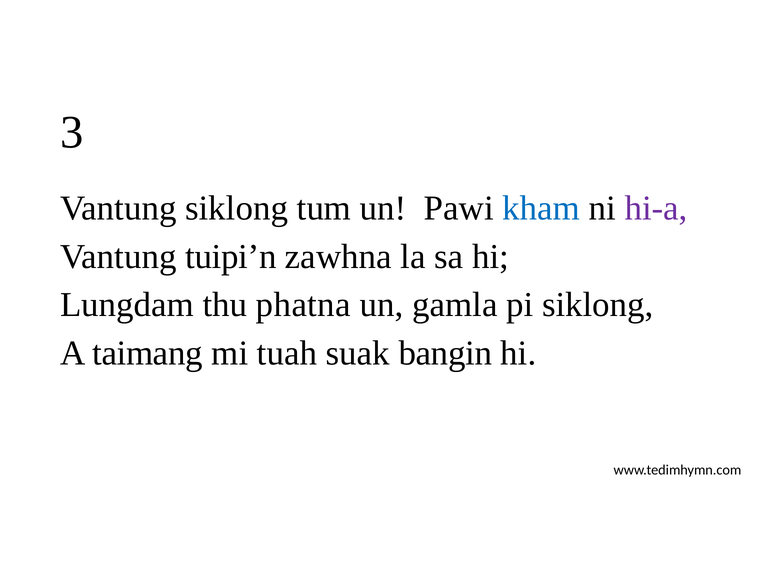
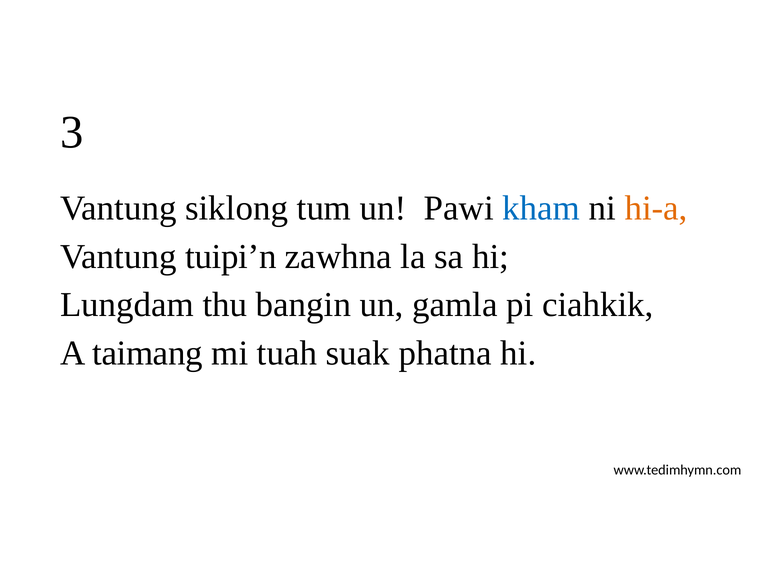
hi-a colour: purple -> orange
phatna: phatna -> bangin
pi siklong: siklong -> ciahkik
bangin: bangin -> phatna
